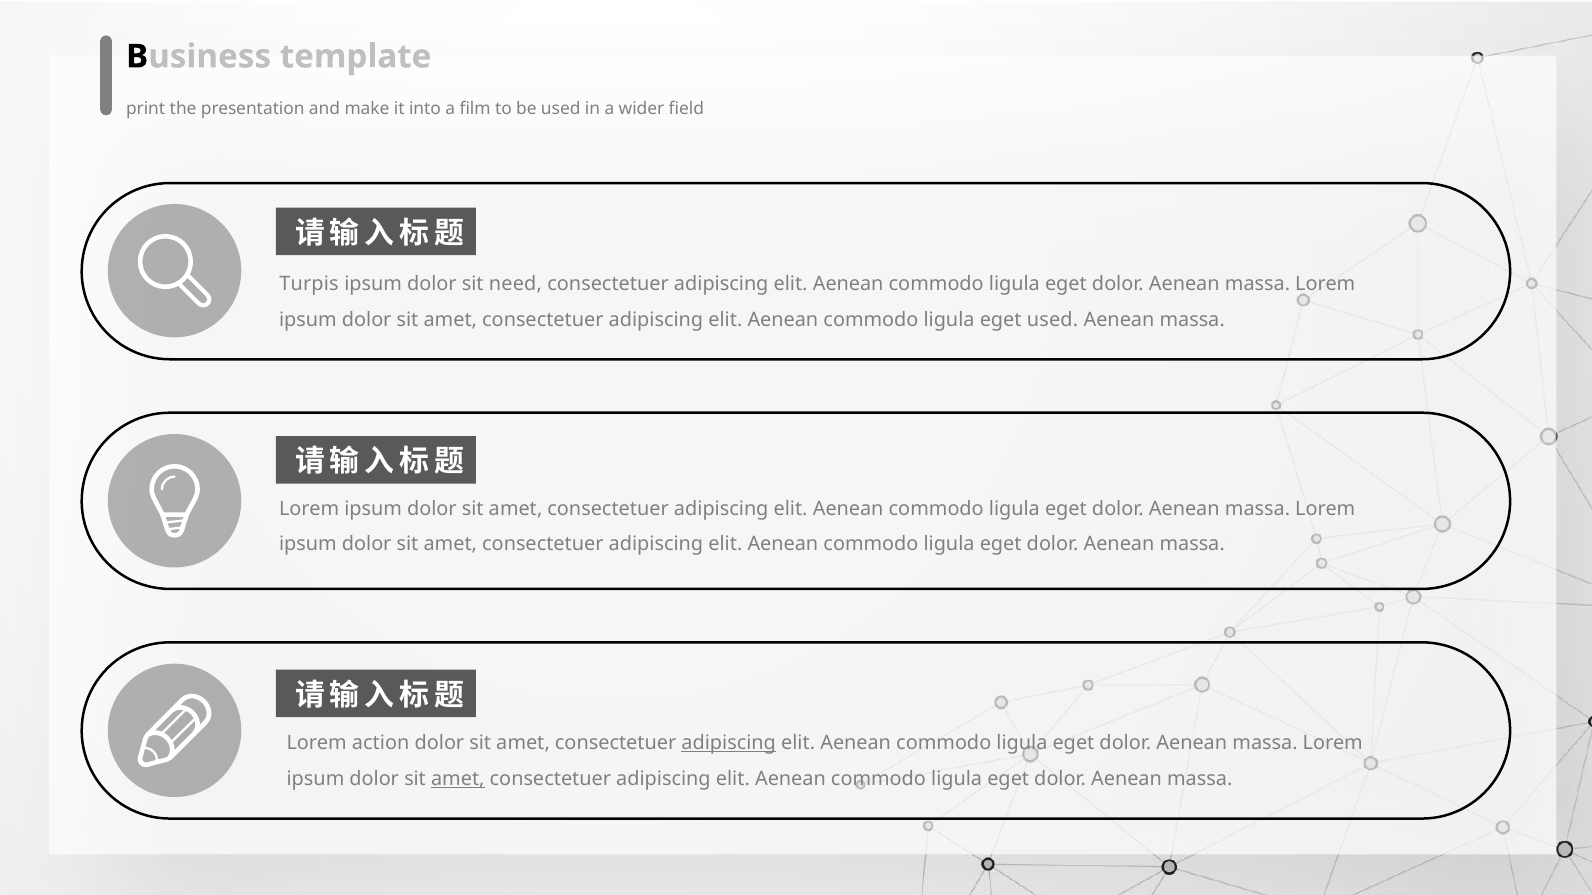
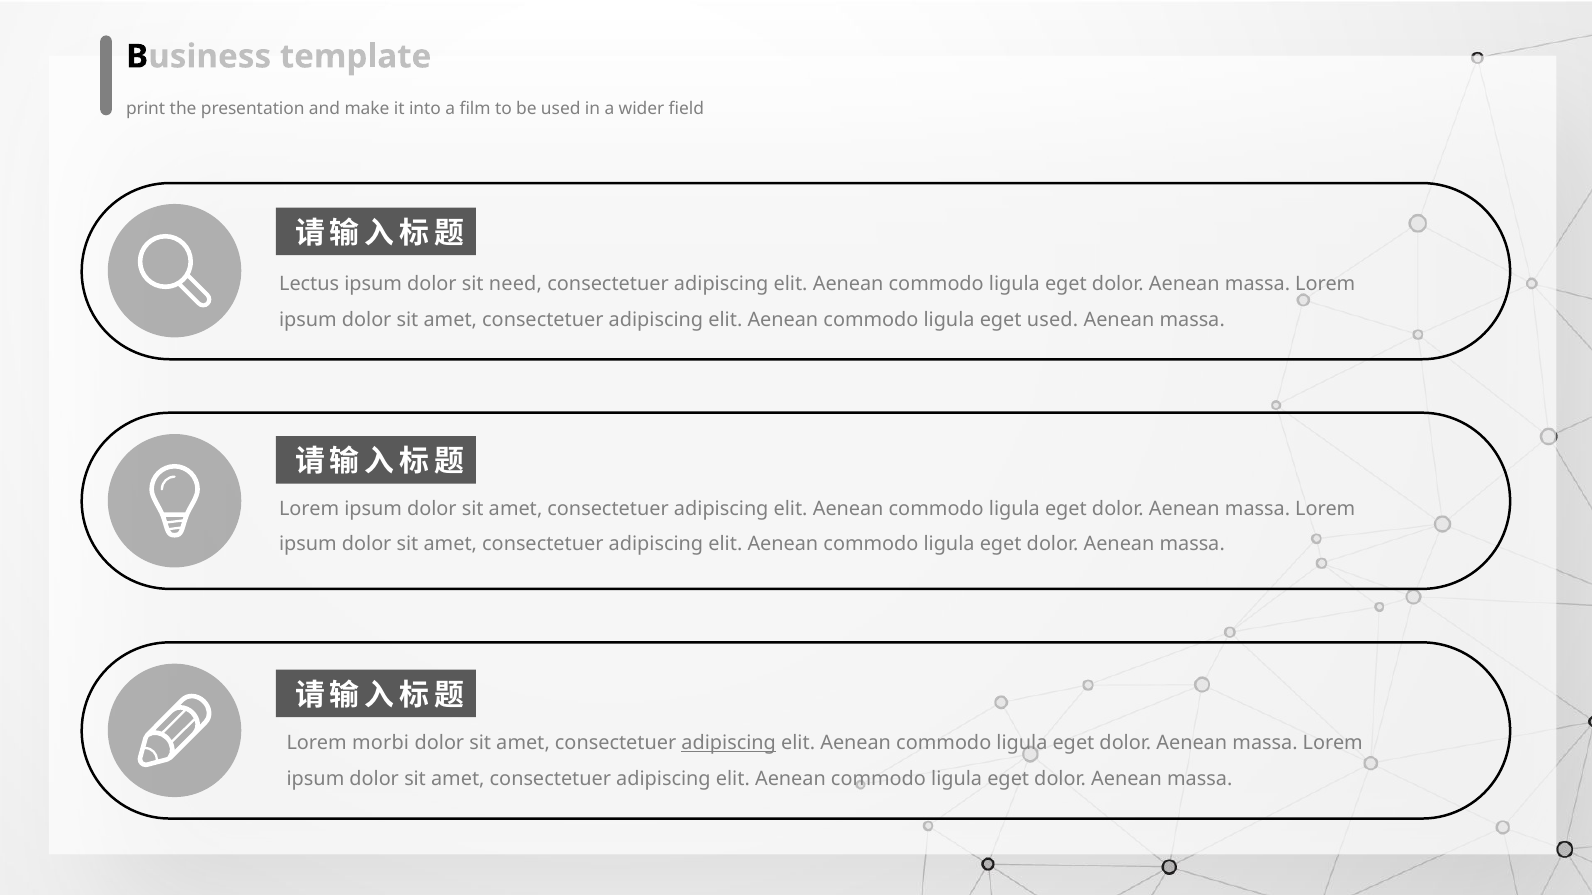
Turpis: Turpis -> Lectus
action: action -> morbi
amet at (458, 779) underline: present -> none
